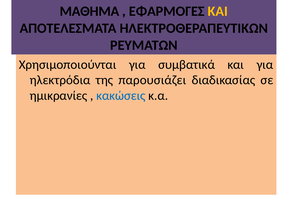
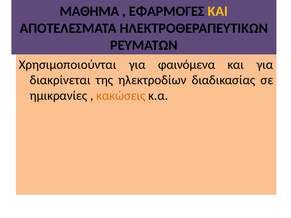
συμβατικά: συμβατικά -> φαινόμενα
ηλεκτρόδια: ηλεκτρόδια -> διακρίνεται
παρουσιάζει: παρουσιάζει -> ηλεκτροδίων
κακώσεις colour: blue -> orange
